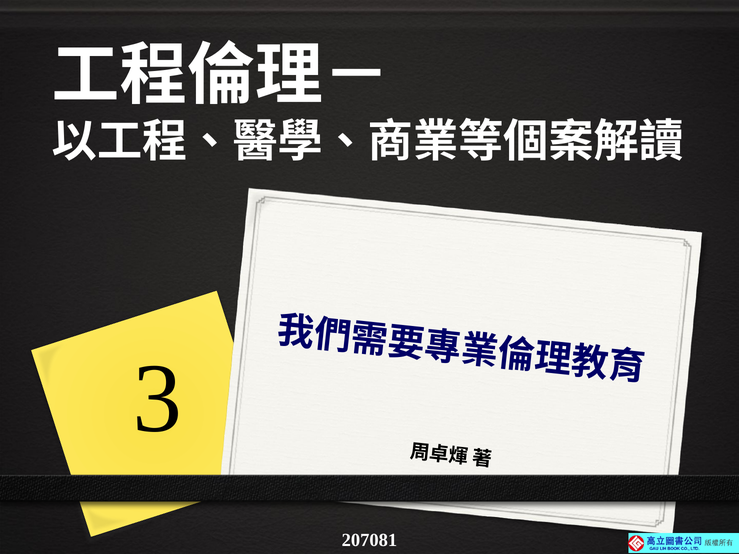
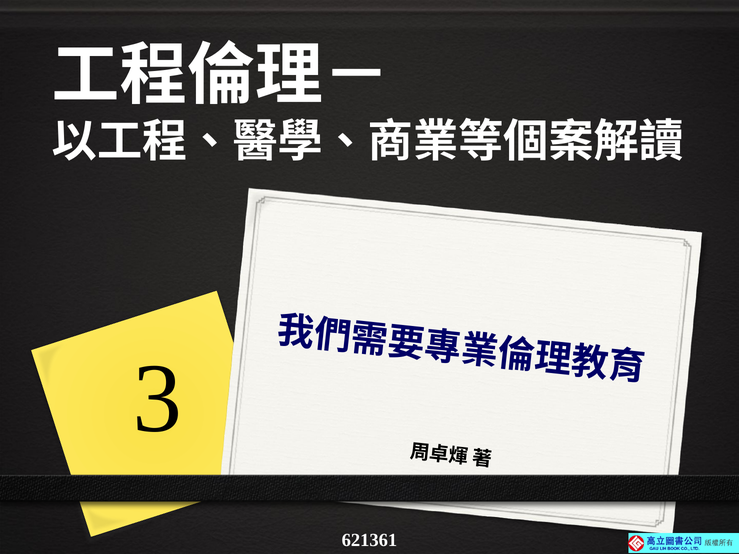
207081: 207081 -> 621361
